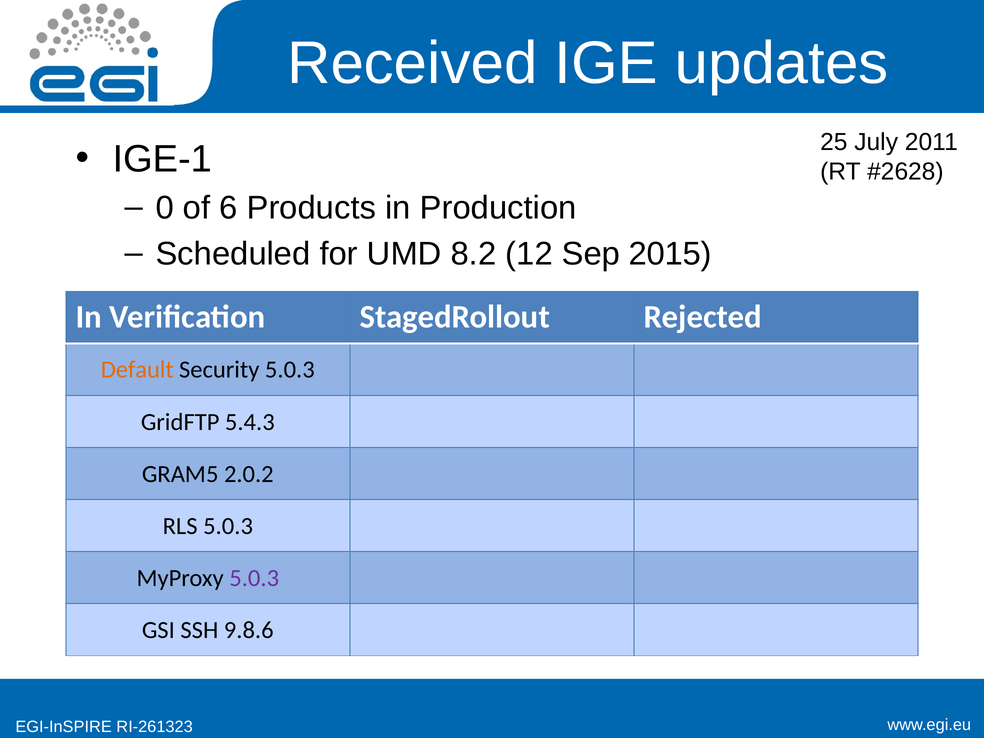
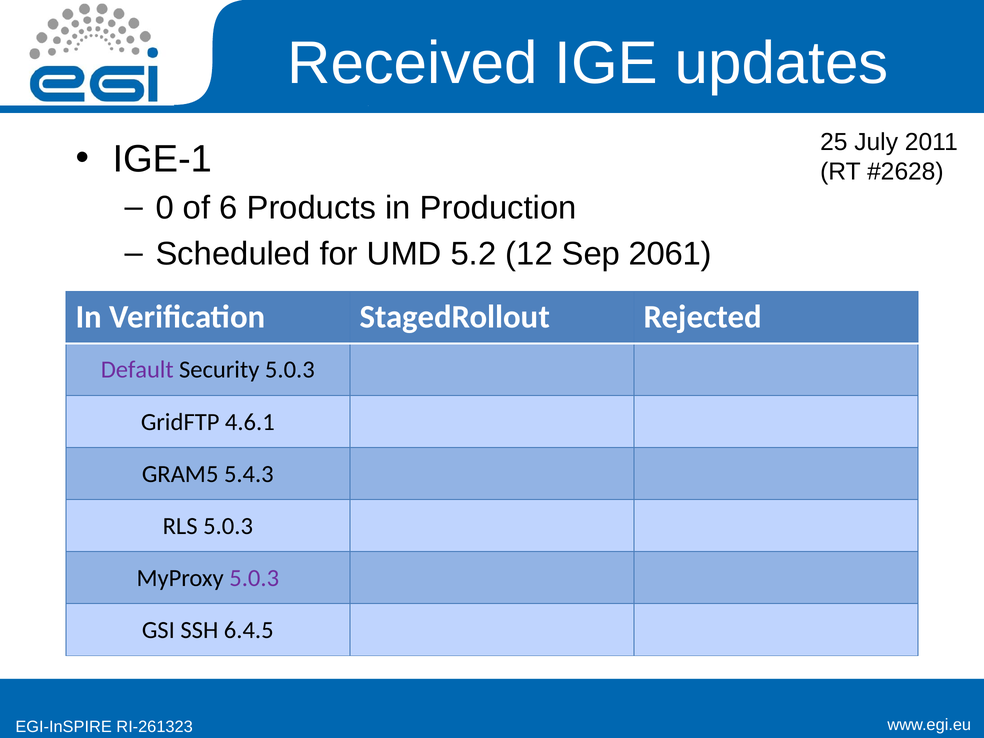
8.2: 8.2 -> 5.2
2015: 2015 -> 2061
Default colour: orange -> purple
5.4.3: 5.4.3 -> 4.6.1
2.0.2: 2.0.2 -> 5.4.3
9.8.6: 9.8.6 -> 6.4.5
